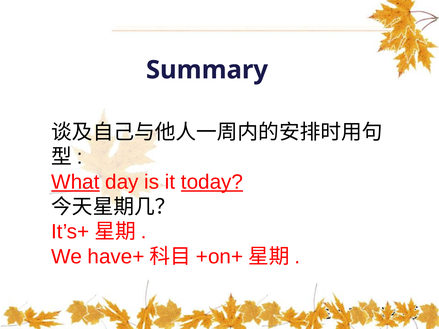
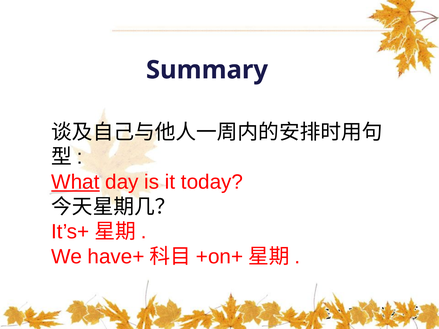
today underline: present -> none
